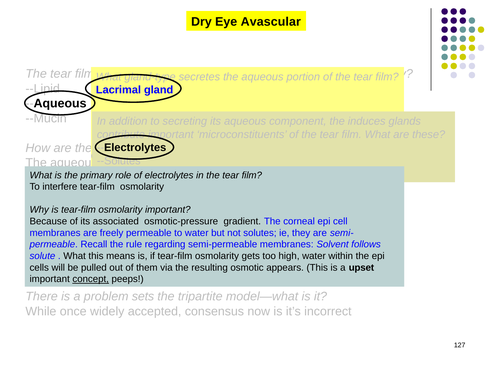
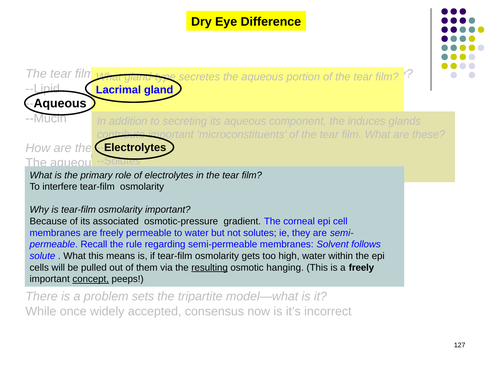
Avascular: Avascular -> Difference
resulting underline: none -> present
appears: appears -> hanging
a upset: upset -> freely
